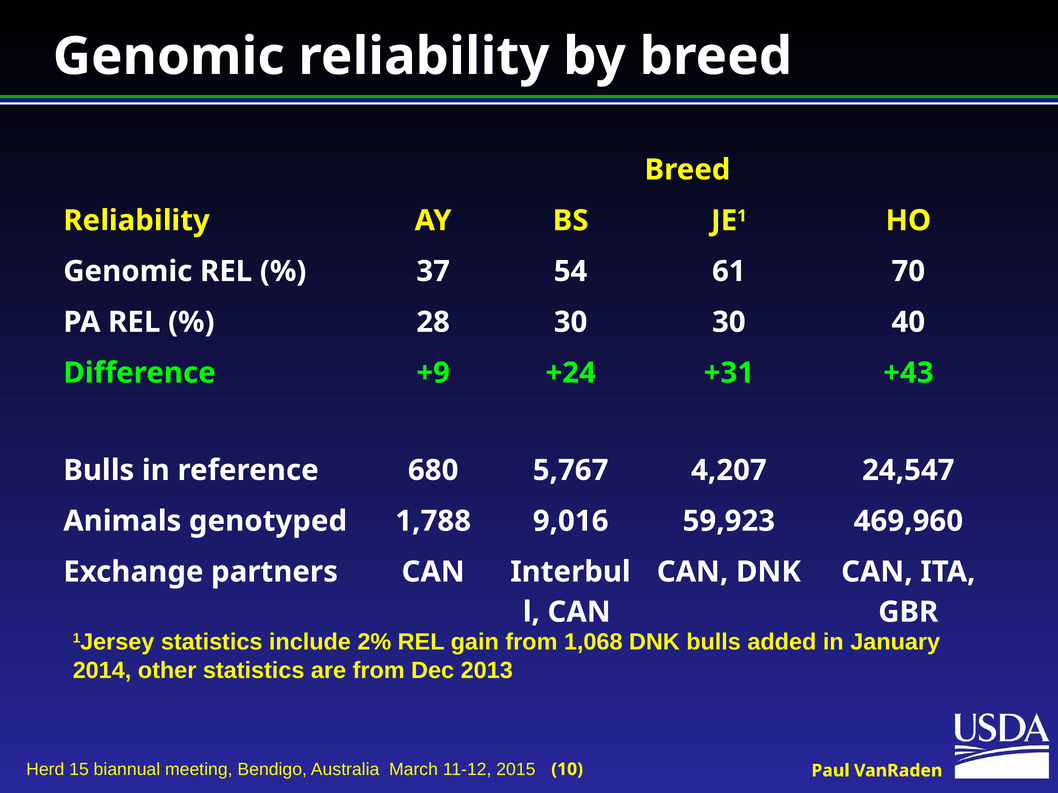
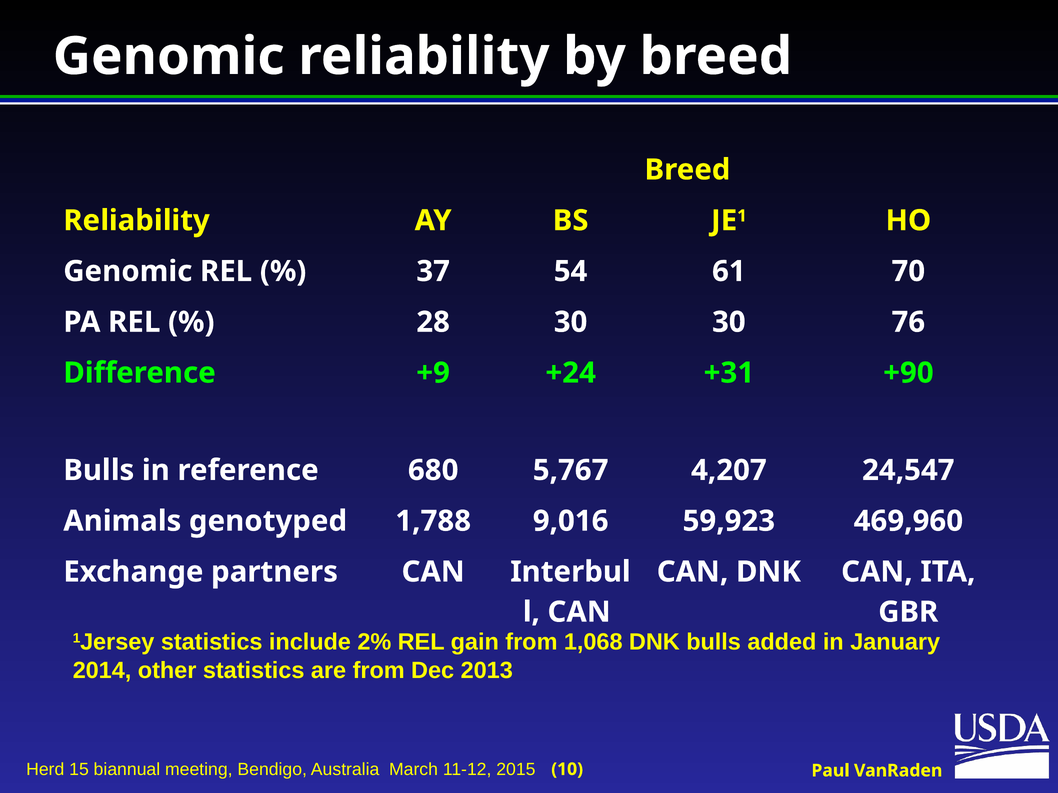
40: 40 -> 76
+43: +43 -> +90
